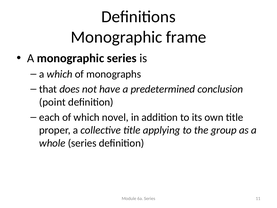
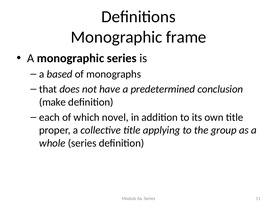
a which: which -> based
point: point -> make
